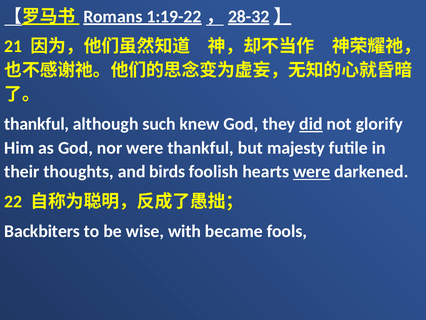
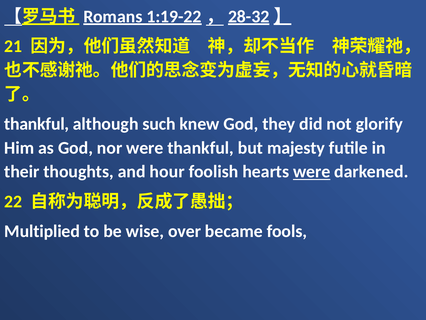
did underline: present -> none
birds: birds -> hour
Backbiters: Backbiters -> Multiplied
with: with -> over
